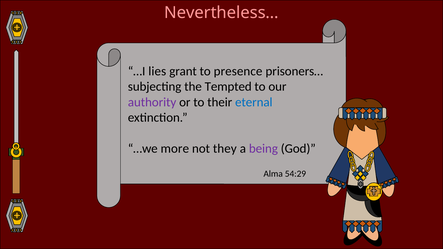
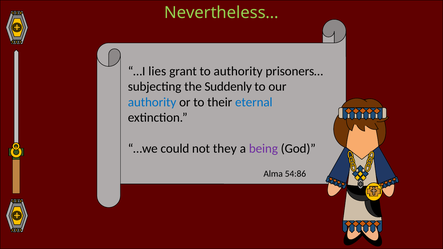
Nevertheless… colour: pink -> light green
to presence: presence -> authority
Tempted: Tempted -> Suddenly
authority at (152, 102) colour: purple -> blue
more: more -> could
54:29: 54:29 -> 54:86
